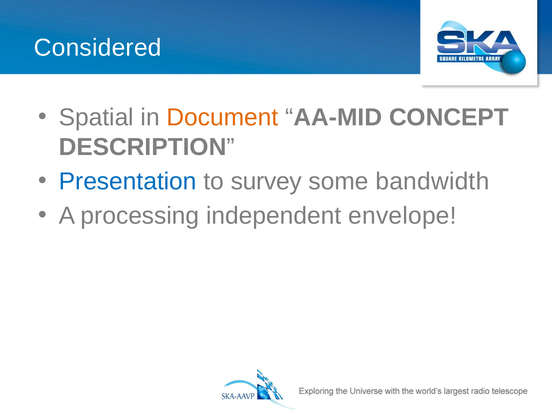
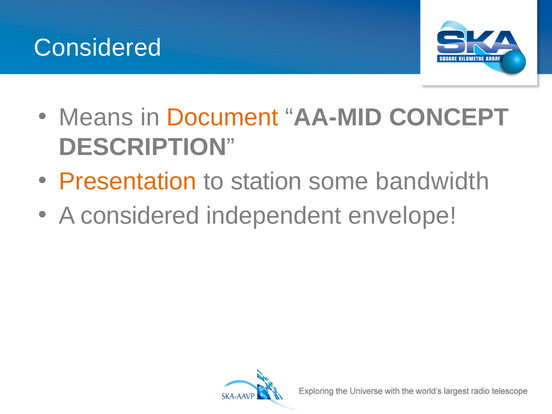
Spatial: Spatial -> Means
Presentation colour: blue -> orange
survey: survey -> station
A processing: processing -> considered
